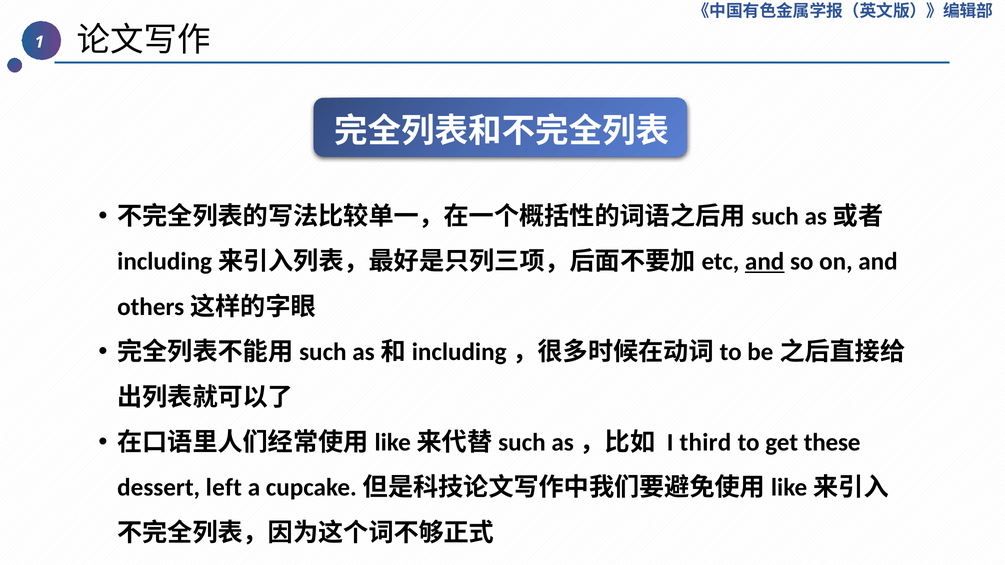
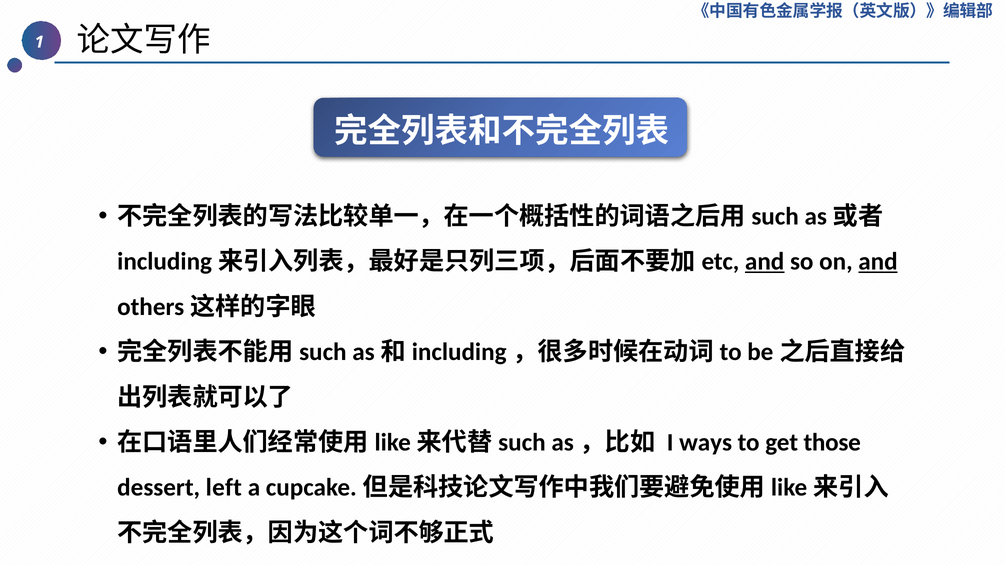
and at (878, 262) underline: none -> present
third: third -> ways
these: these -> those
